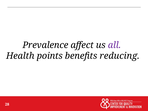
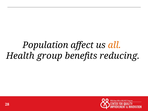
Prevalence: Prevalence -> Population
all colour: purple -> orange
points: points -> group
